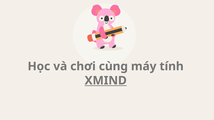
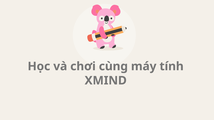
XMIND underline: present -> none
